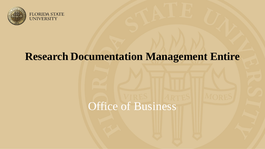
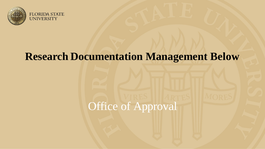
Entire: Entire -> Below
Business: Business -> Approval
